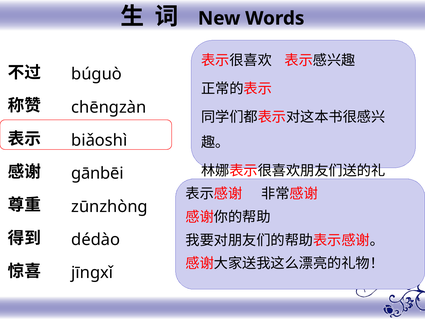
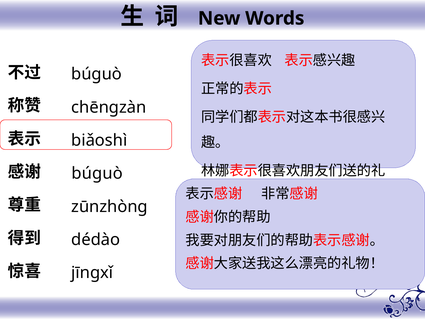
gānbēi at (97, 173): gānbēi -> búguò
